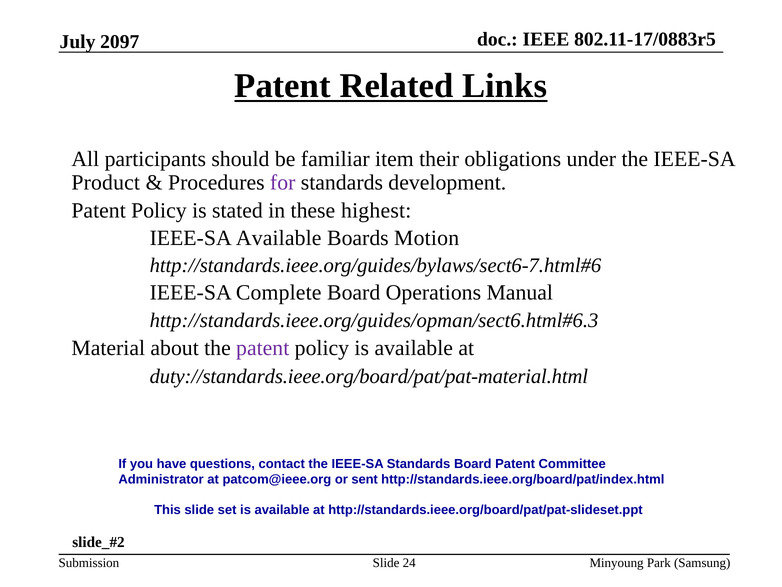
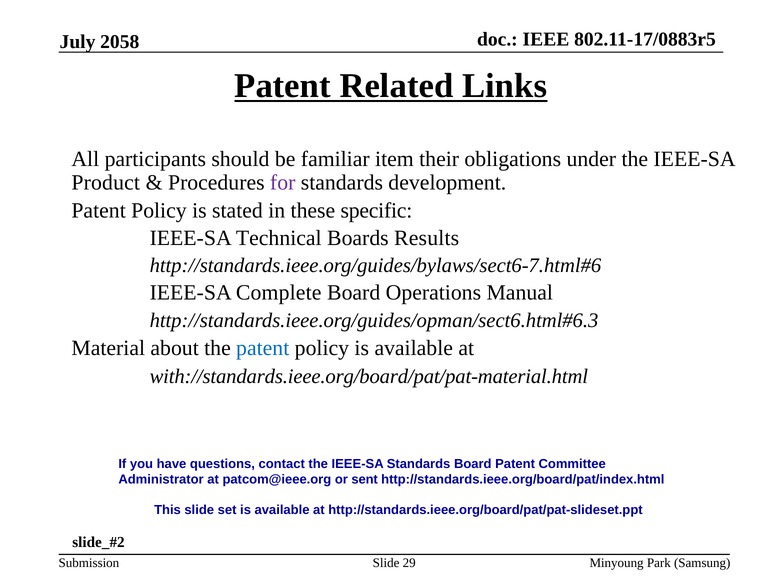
2097: 2097 -> 2058
highest: highest -> specific
IEEE-SA Available: Available -> Technical
Motion: Motion -> Results
patent at (263, 348) colour: purple -> blue
duty://standards.ieee.org/board/pat/pat-material.html: duty://standards.ieee.org/board/pat/pat-material.html -> with://standards.ieee.org/board/pat/pat-material.html
24: 24 -> 29
